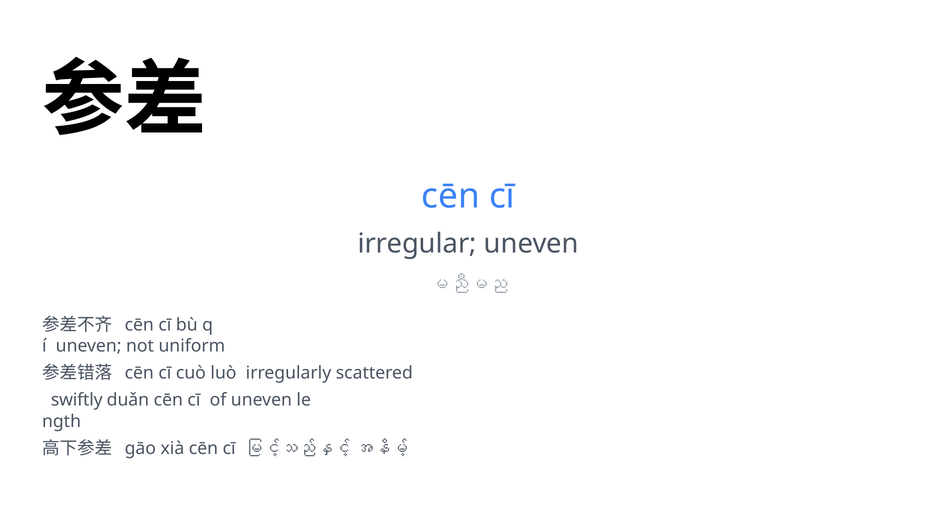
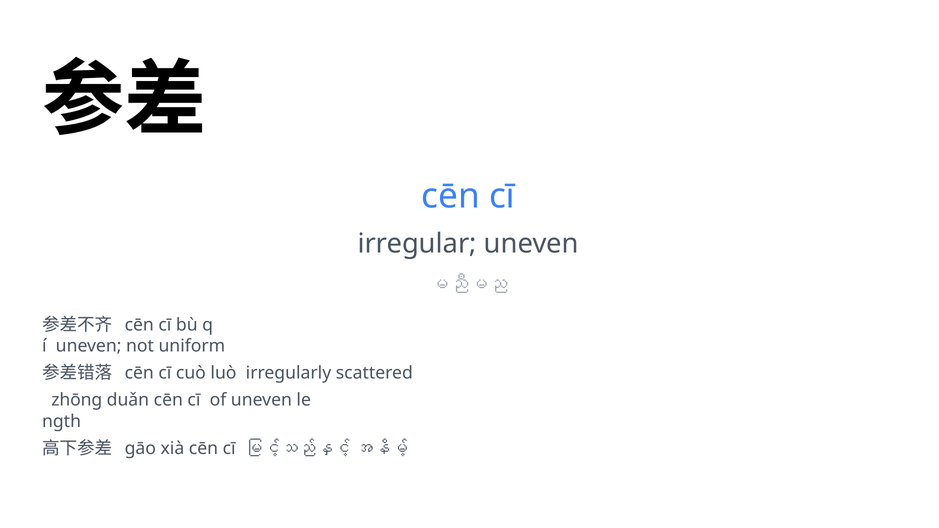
swiftly: swiftly -> zhōng
